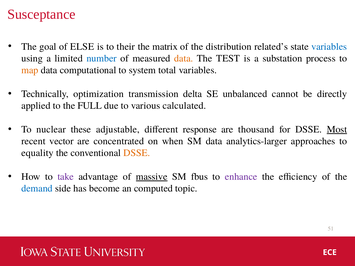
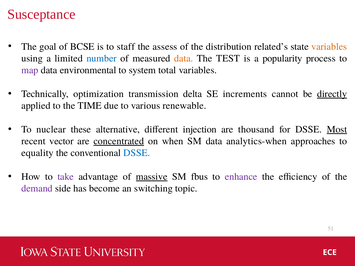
ELSE: ELSE -> BCSE
their: their -> staff
matrix: matrix -> assess
variables at (329, 47) colour: blue -> orange
substation: substation -> popularity
map colour: orange -> purple
computational: computational -> environmental
unbalanced: unbalanced -> increments
directly underline: none -> present
FULL: FULL -> TIME
calculated: calculated -> renewable
adjustable: adjustable -> alternative
response: response -> injection
concentrated underline: none -> present
analytics-larger: analytics-larger -> analytics-when
DSSE at (137, 153) colour: orange -> blue
demand colour: blue -> purple
computed: computed -> switching
